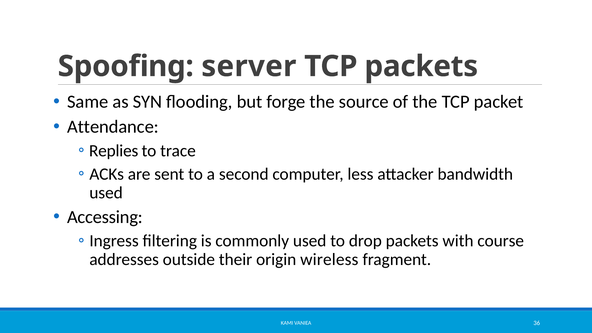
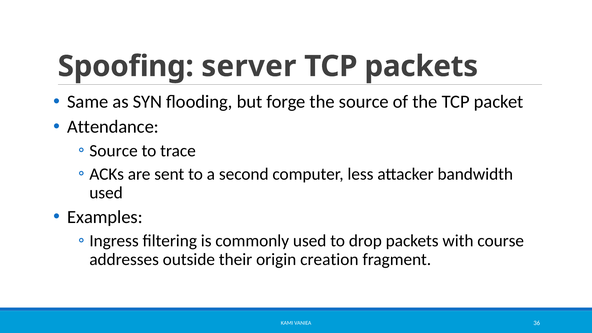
Replies at (114, 151): Replies -> Source
Accessing: Accessing -> Examples
wireless: wireless -> creation
